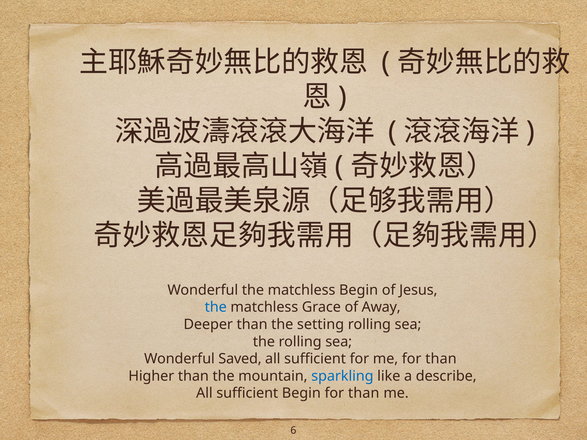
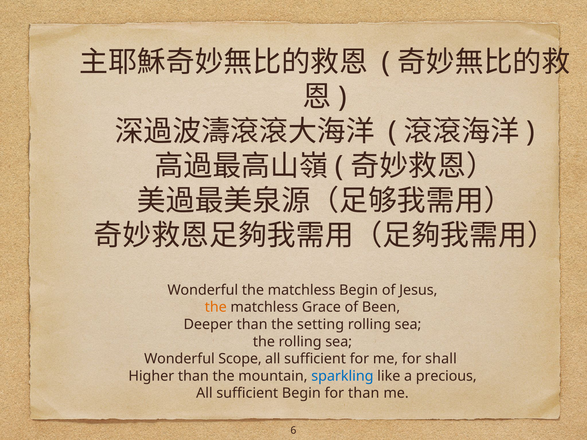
the at (216, 307) colour: blue -> orange
Away: Away -> Been
Saved: Saved -> Scope
me for than: than -> shall
describe: describe -> precious
